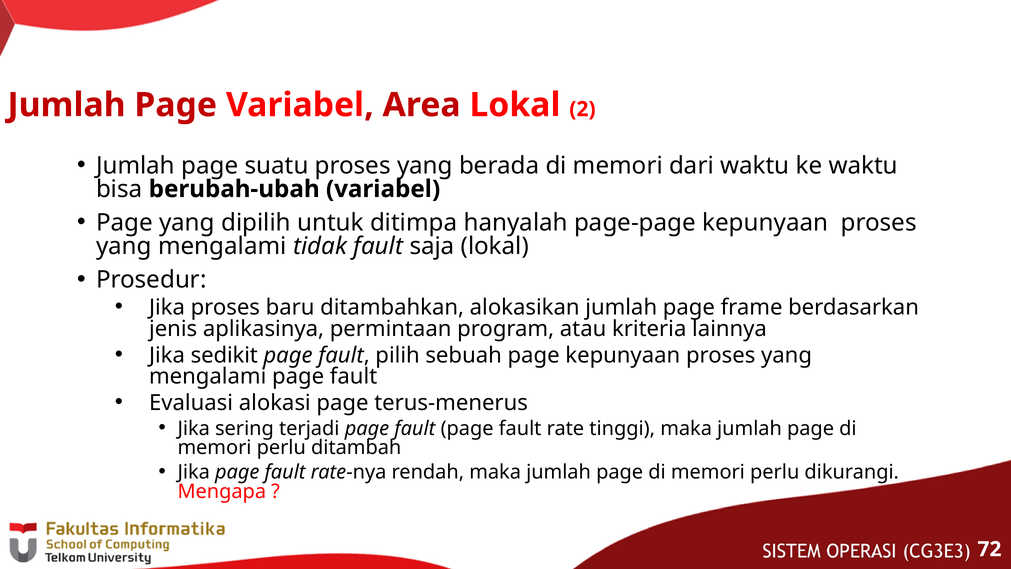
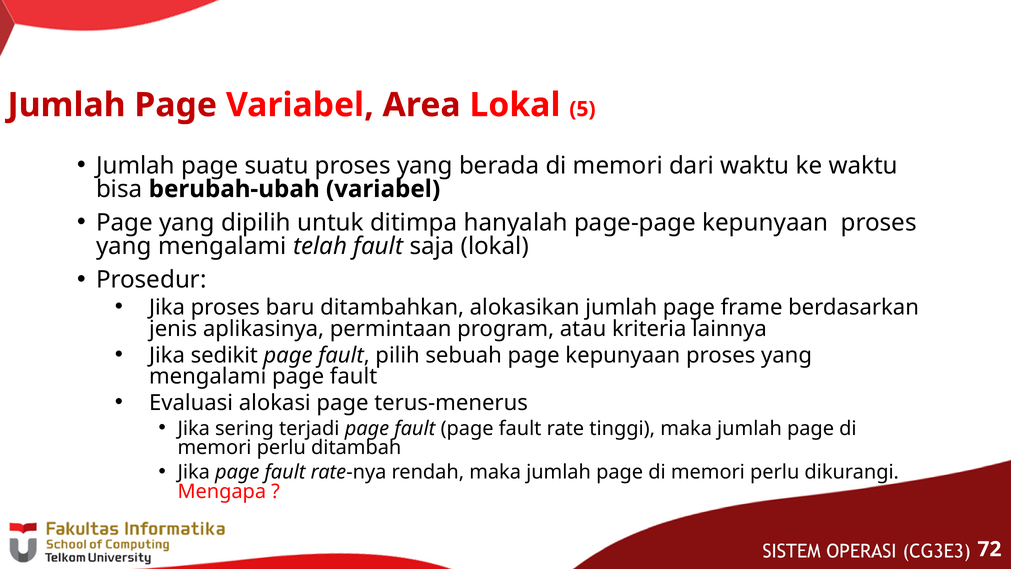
2: 2 -> 5
tidak: tidak -> telah
